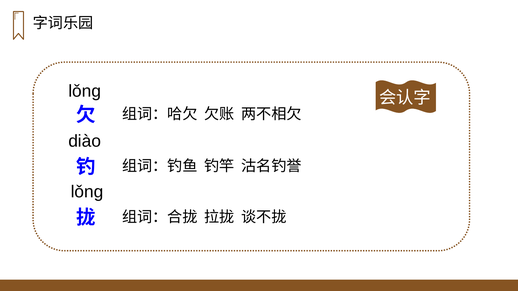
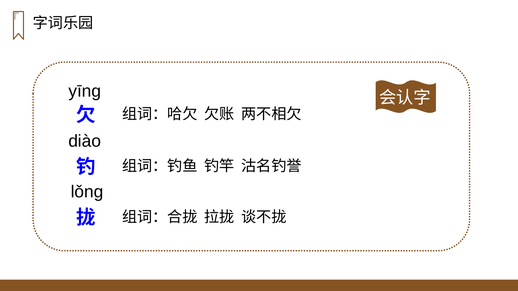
lǒnɡ at (85, 91): lǒnɡ -> yīnɡ
